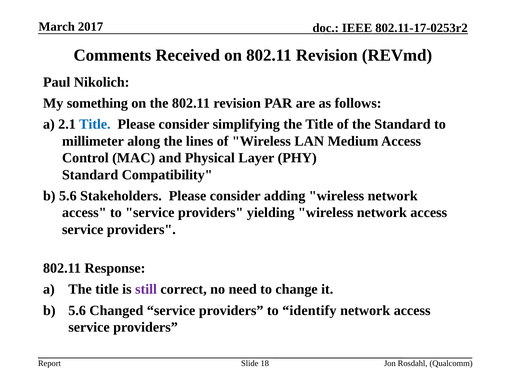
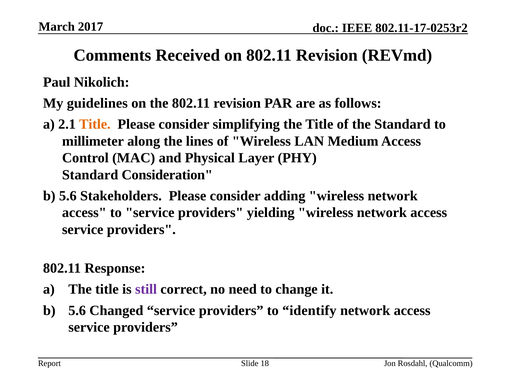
something: something -> guidelines
Title at (95, 124) colour: blue -> orange
Compatibility: Compatibility -> Consideration
